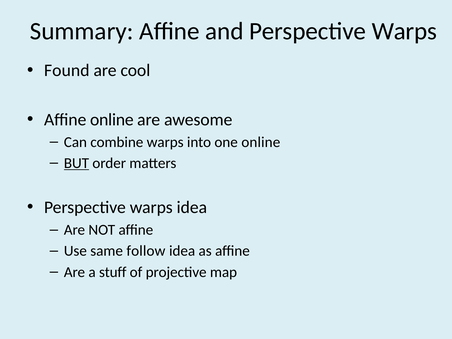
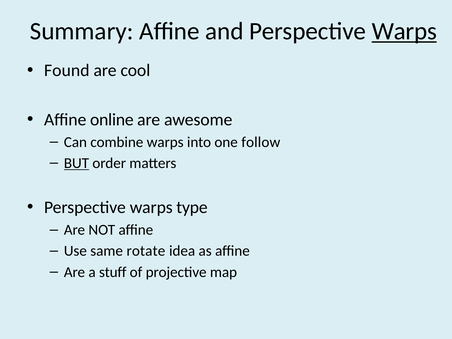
Warps at (404, 31) underline: none -> present
one online: online -> follow
warps idea: idea -> type
follow: follow -> rotate
